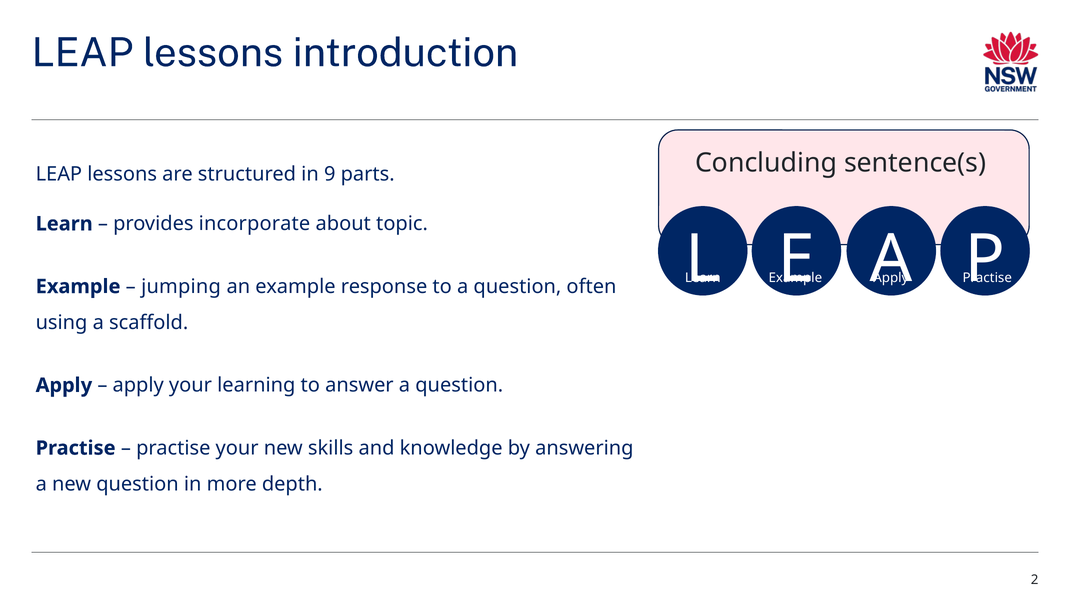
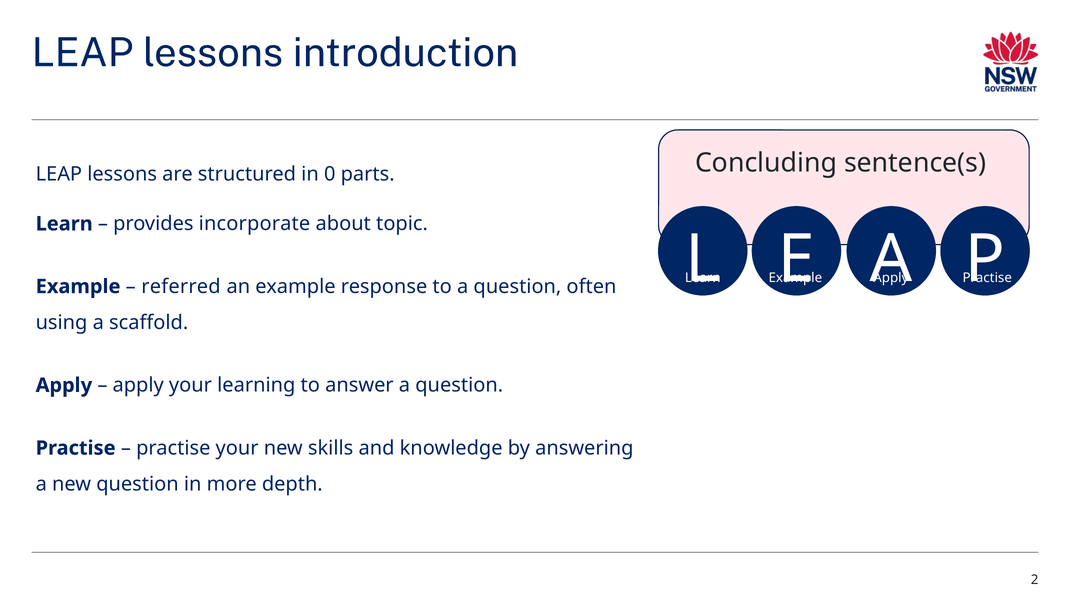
9: 9 -> 0
jumping: jumping -> referred
